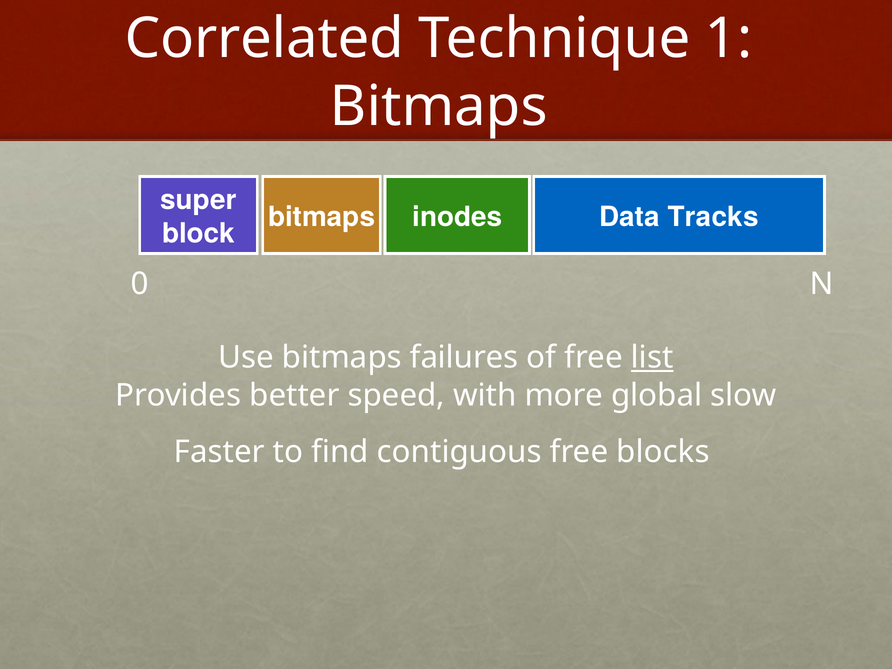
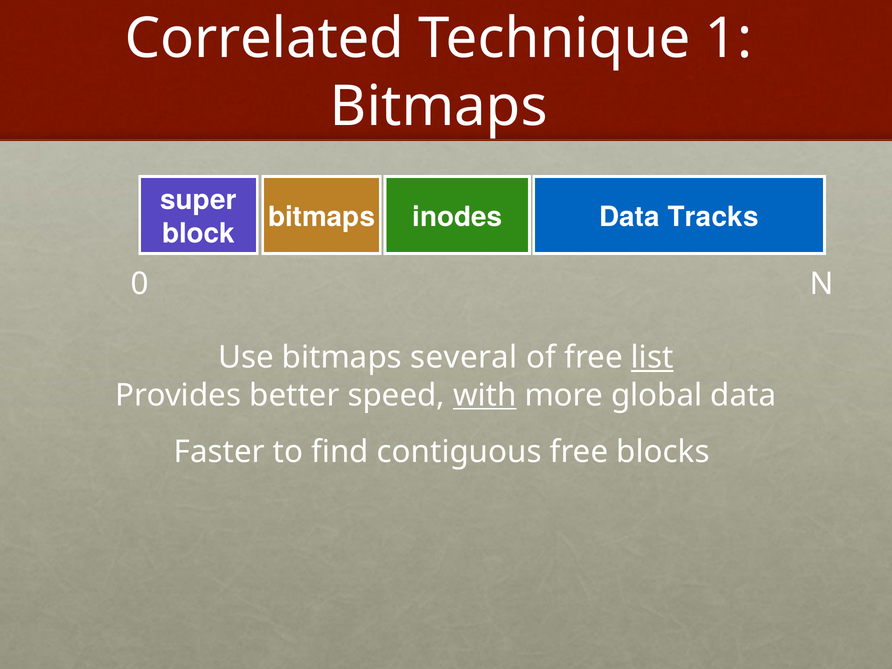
failures: failures -> several
with underline: none -> present
global slow: slow -> data
